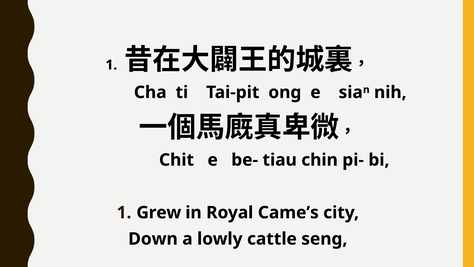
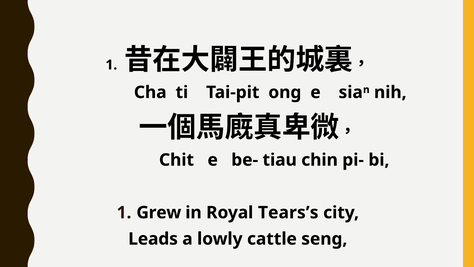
Came’s: Came’s -> Tears’s
Down: Down -> Leads
